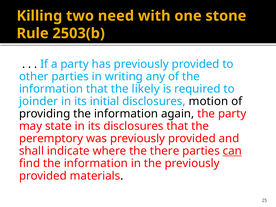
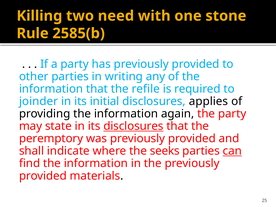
2503(b: 2503(b -> 2585(b
likely: likely -> refile
motion: motion -> applies
disclosures at (133, 126) underline: none -> present
there: there -> seeks
